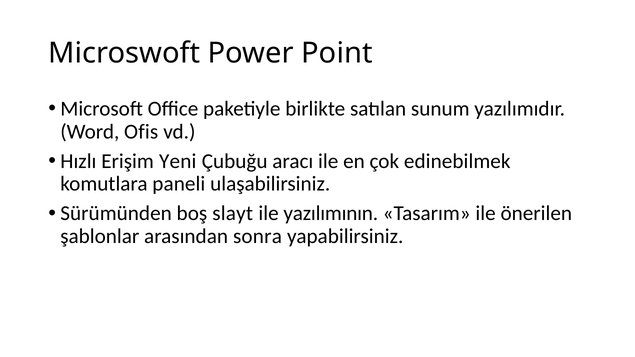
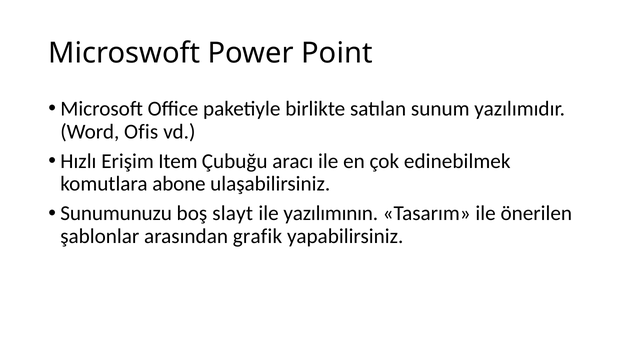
Yeni: Yeni -> Item
paneli: paneli -> abone
Sürümünden: Sürümünden -> Sunumunuzu
sonra: sonra -> grafik
